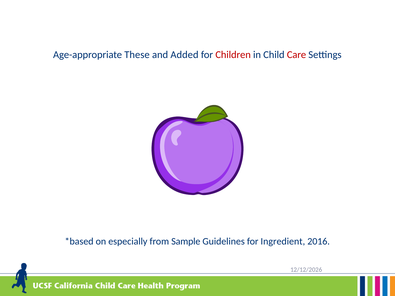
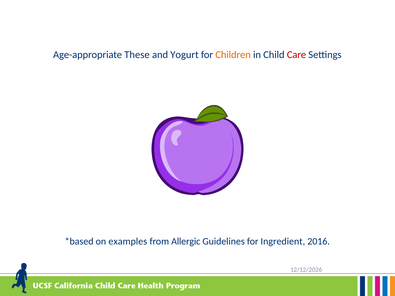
Added: Added -> Yogurt
Children colour: red -> orange
especially: especially -> examples
Sample: Sample -> Allergic
